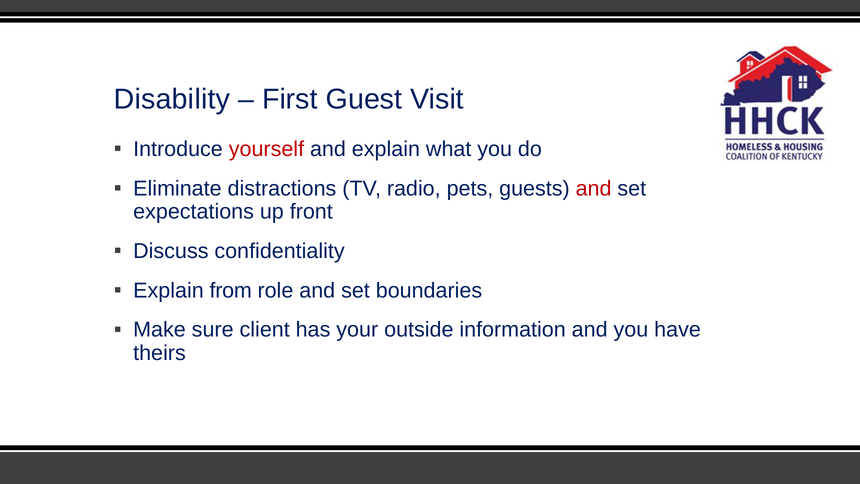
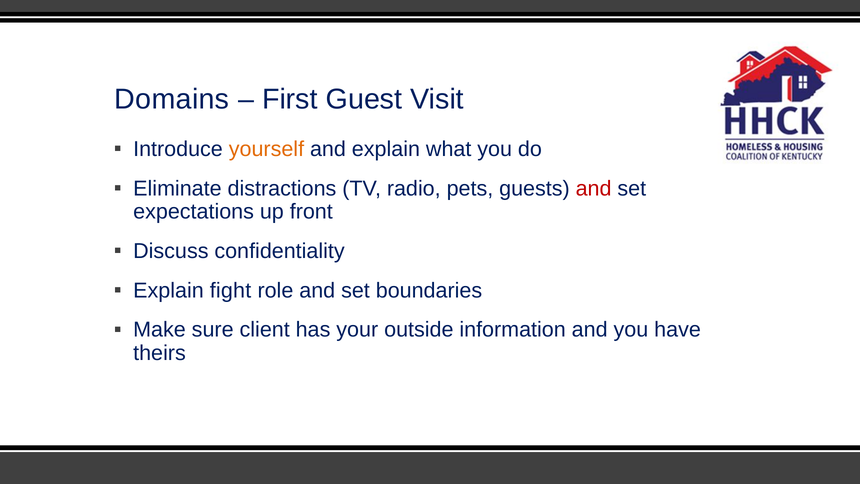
Disability: Disability -> Domains
yourself colour: red -> orange
from: from -> fight
